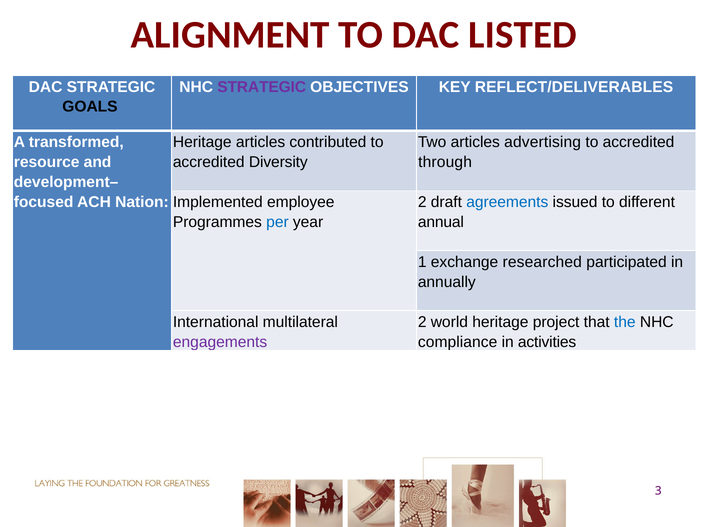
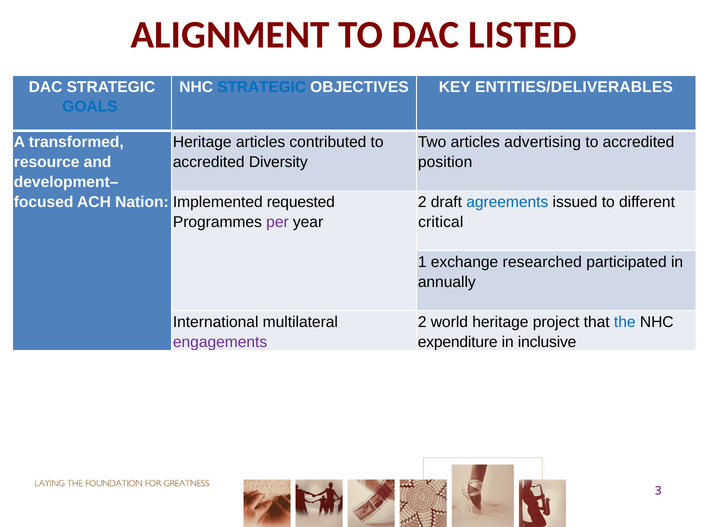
STRATEGIC at (262, 87) colour: purple -> blue
REFLECT/DELIVERABLES: REFLECT/DELIVERABLES -> ENTITIES/DELIVERABLES
GOALS colour: black -> blue
through: through -> position
employee: employee -> requested
per colour: blue -> purple
annual: annual -> critical
compliance: compliance -> expenditure
activities: activities -> inclusive
